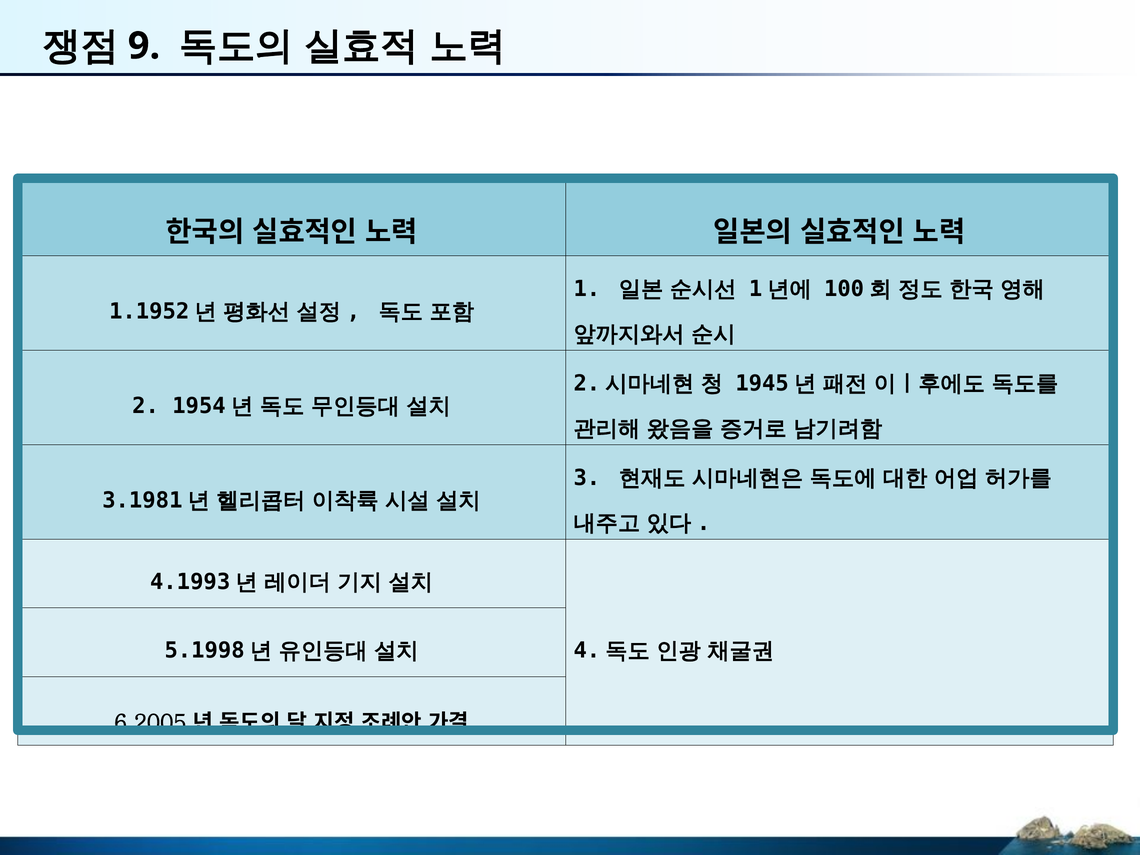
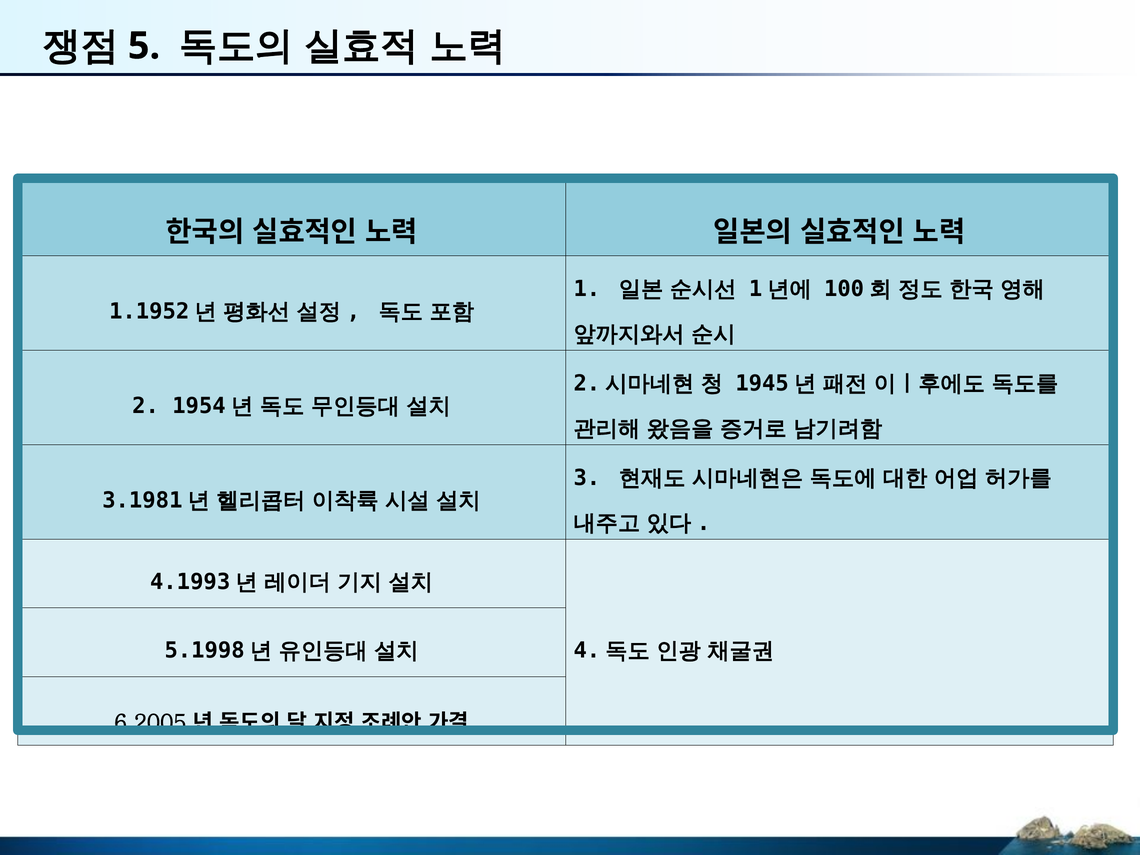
9: 9 -> 5
